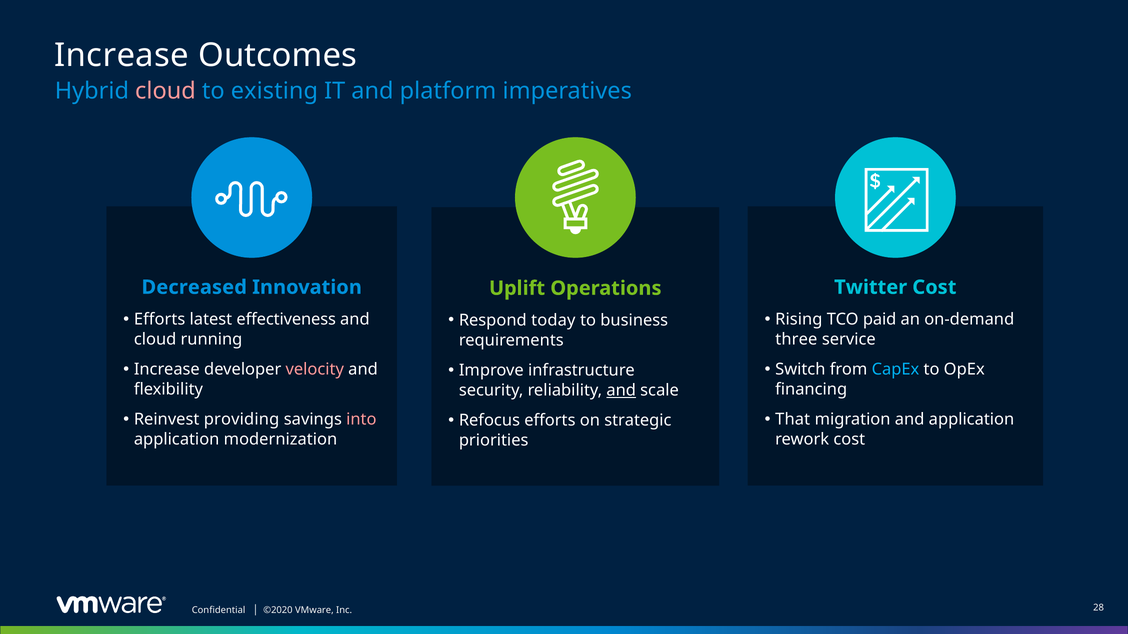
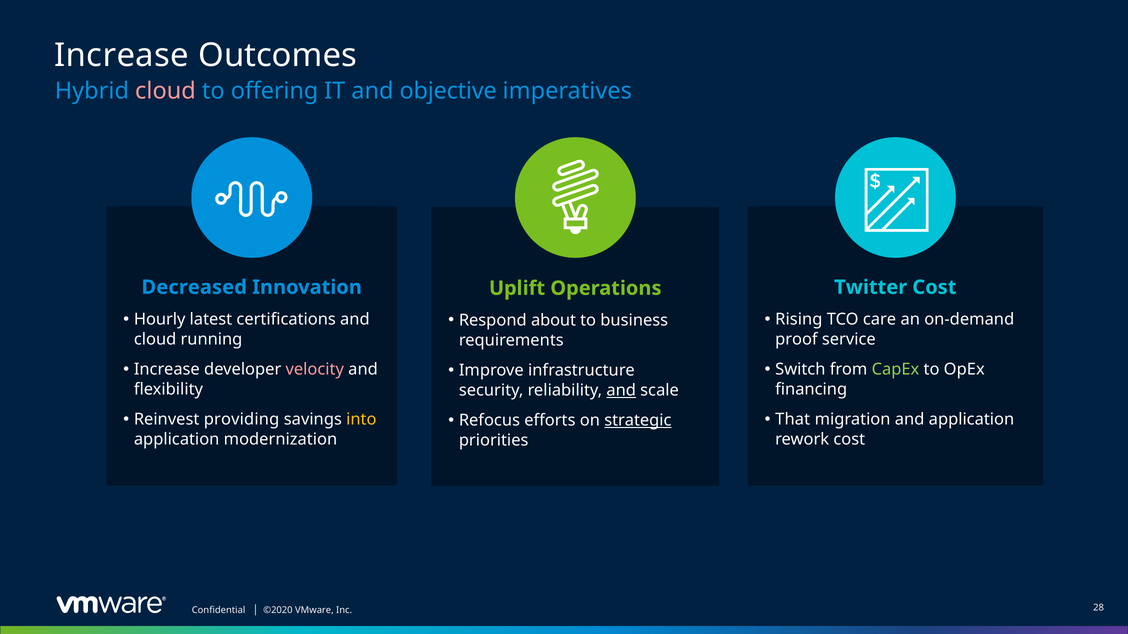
existing: existing -> offering
platform: platform -> objective
Efforts at (160, 320): Efforts -> Hourly
effectiveness: effectiveness -> certifications
paid: paid -> care
today: today -> about
three: three -> proof
CapEx colour: light blue -> light green
into colour: pink -> yellow
strategic underline: none -> present
